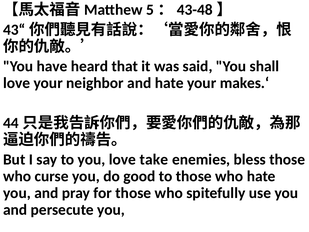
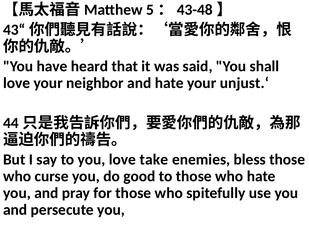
makes.‘: makes.‘ -> unjust.‘
